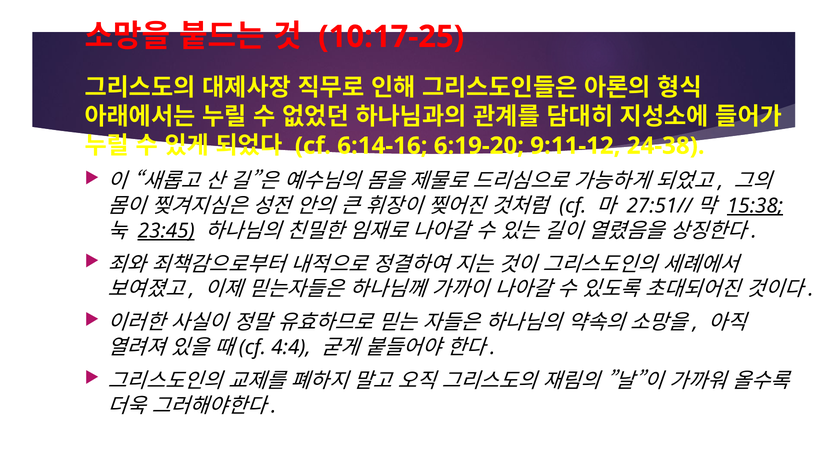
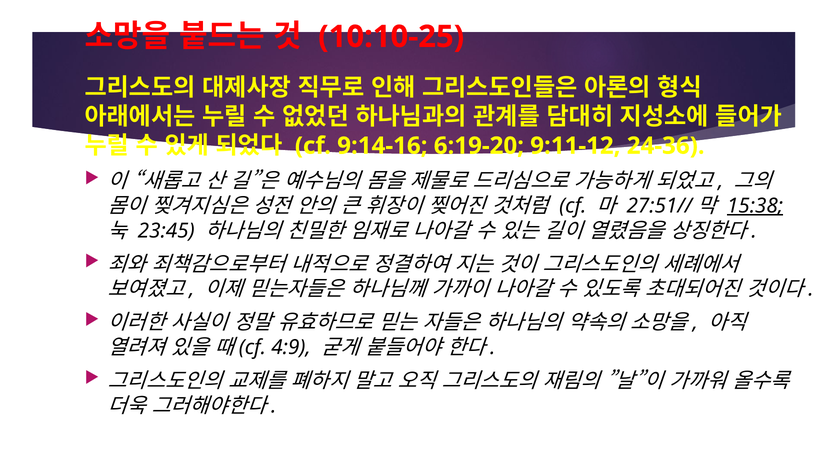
10:17-25: 10:17-25 -> 10:10-25
6:14-16: 6:14-16 -> 9:14-16
24-38: 24-38 -> 24-36
23:45 underline: present -> none
4:4: 4:4 -> 4:9
